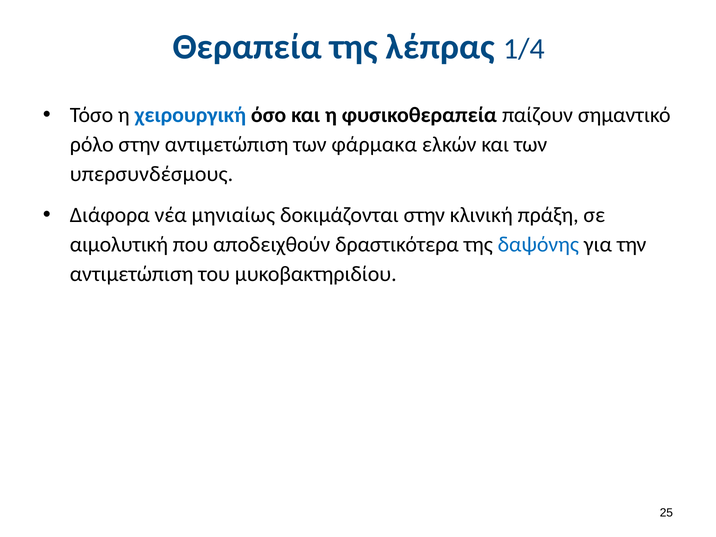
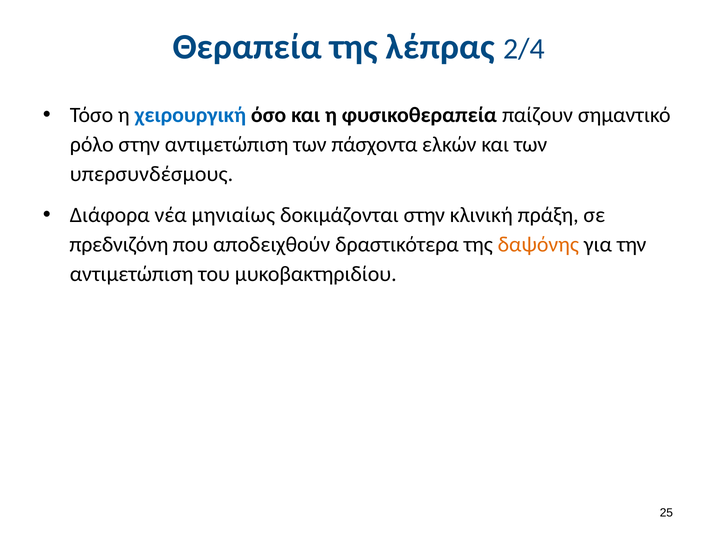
1/4: 1/4 -> 2/4
φάρμακα: φάρμακα -> πάσχοντα
αιμολυτική: αιμολυτική -> πρεδνιζόνη
δαψόνης colour: blue -> orange
